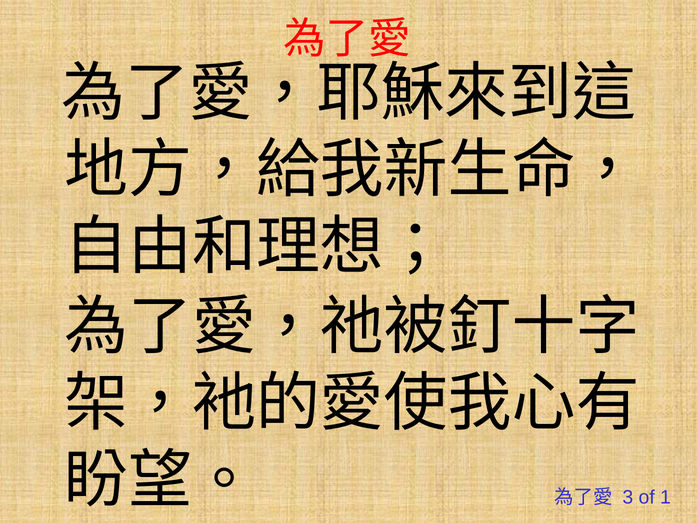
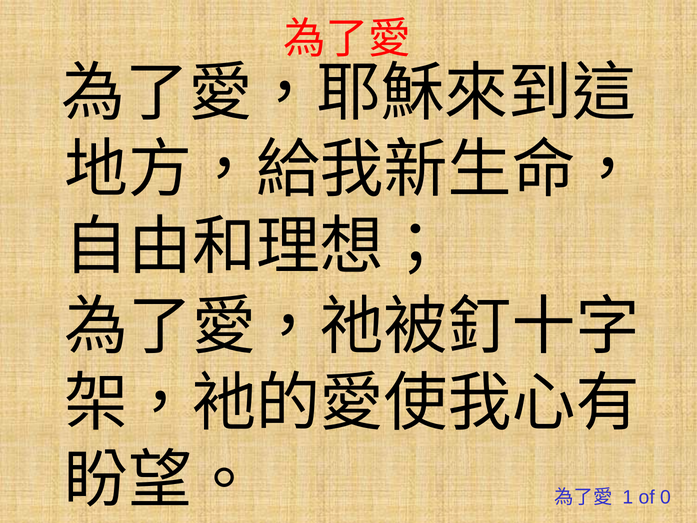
3: 3 -> 1
1: 1 -> 0
